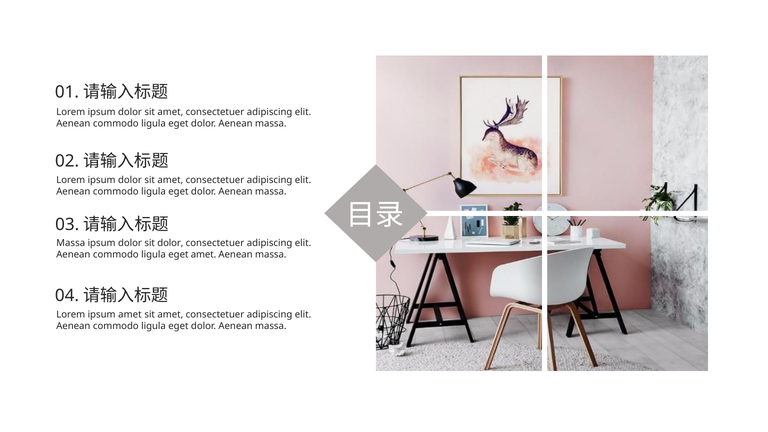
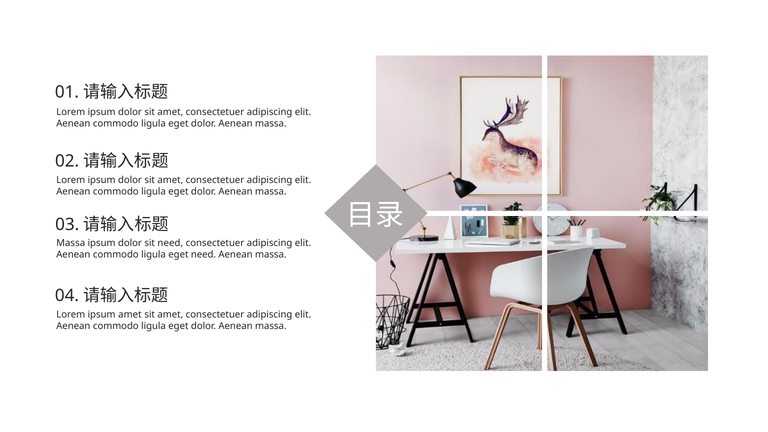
sit dolor: dolor -> need
eget amet: amet -> need
